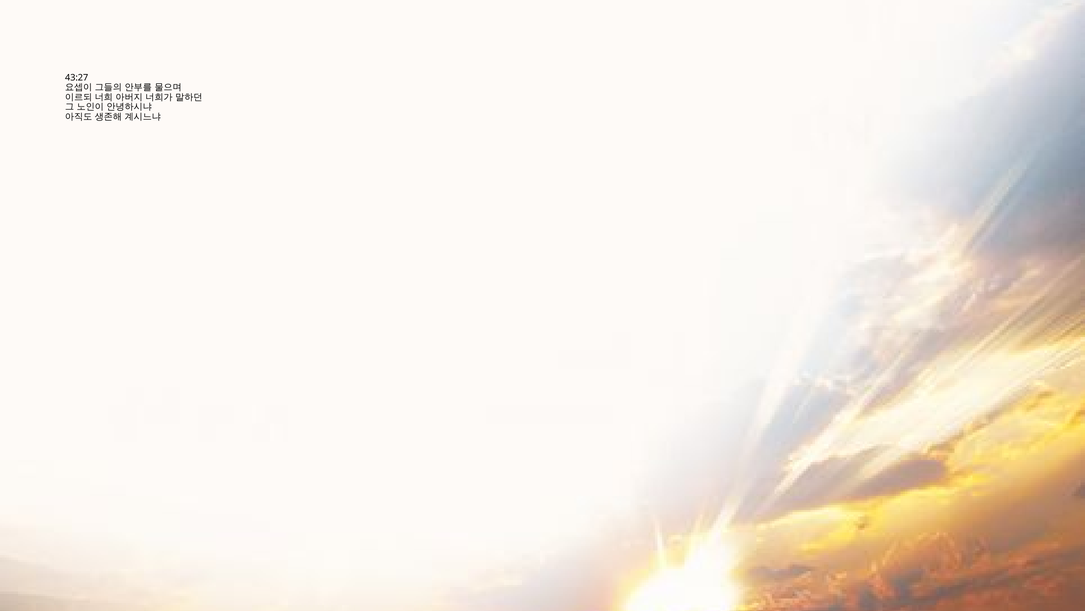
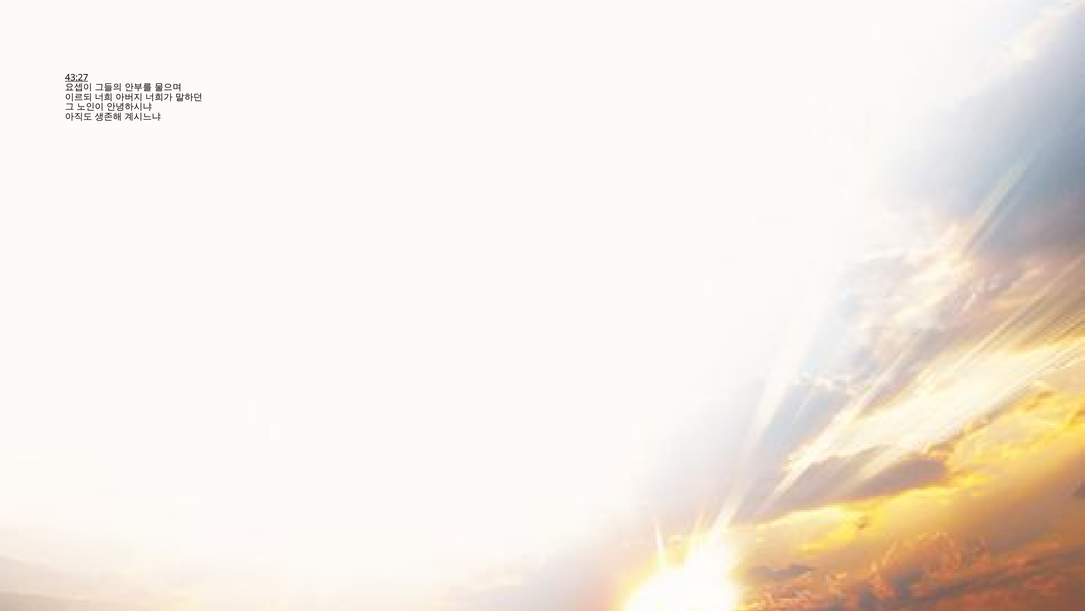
43:27 underline: none -> present
